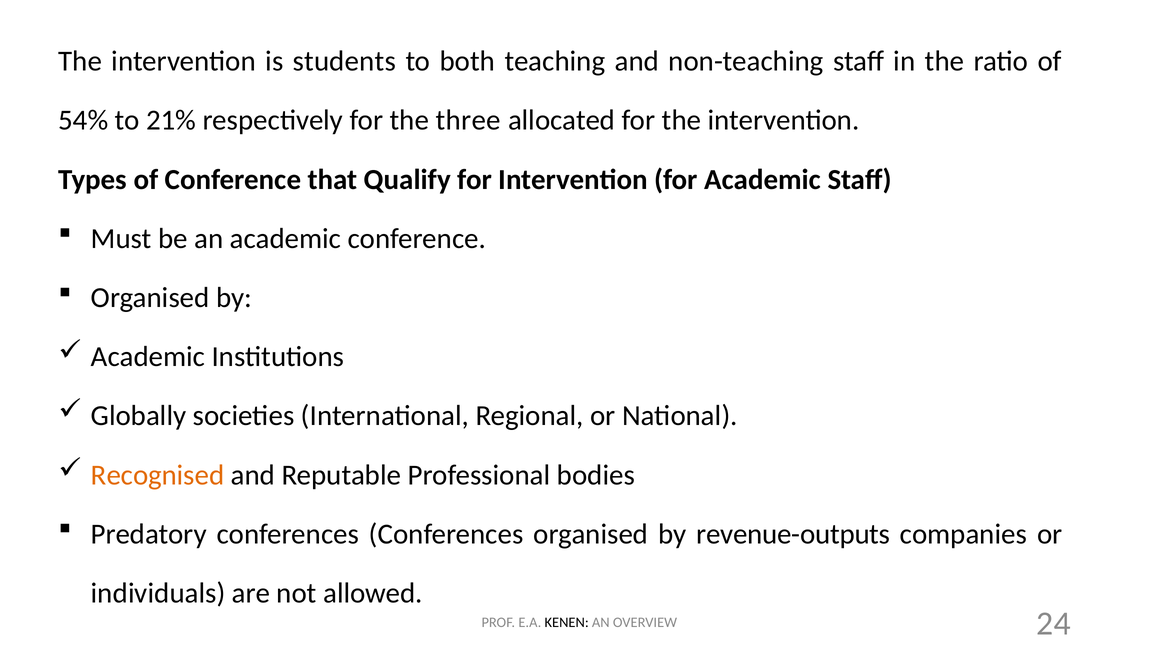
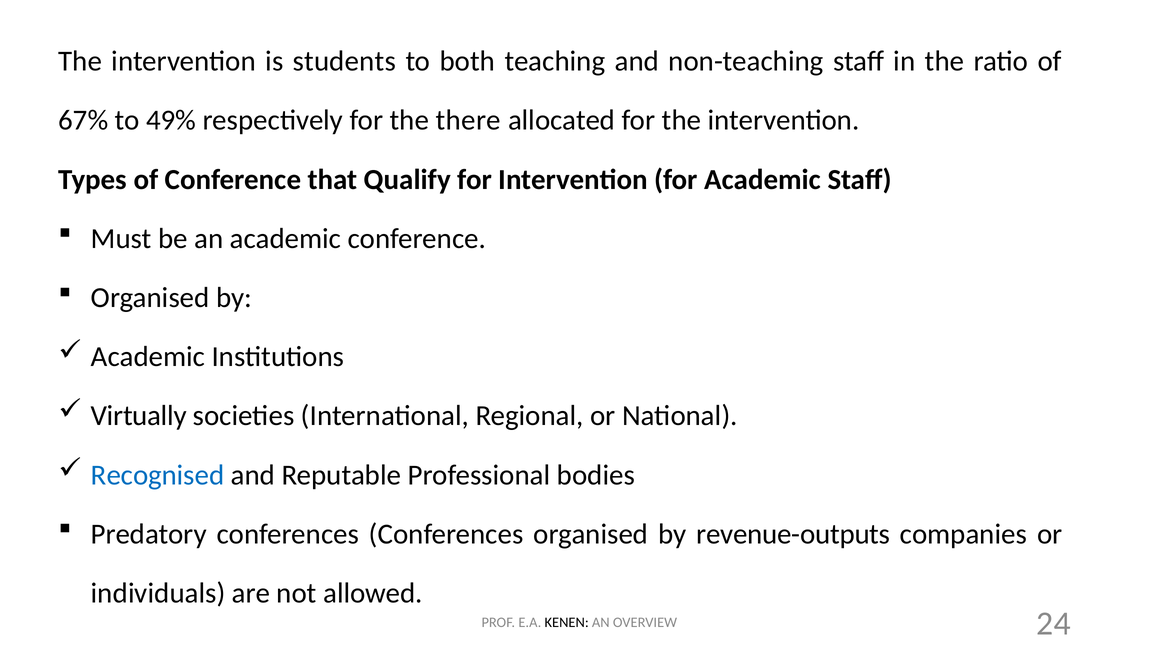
54%: 54% -> 67%
21%: 21% -> 49%
three: three -> there
Globally: Globally -> Virtually
Recognised colour: orange -> blue
